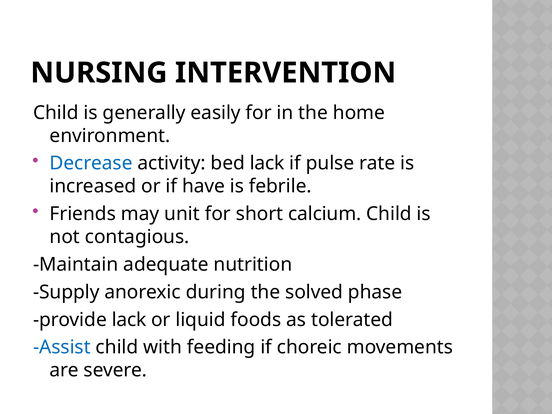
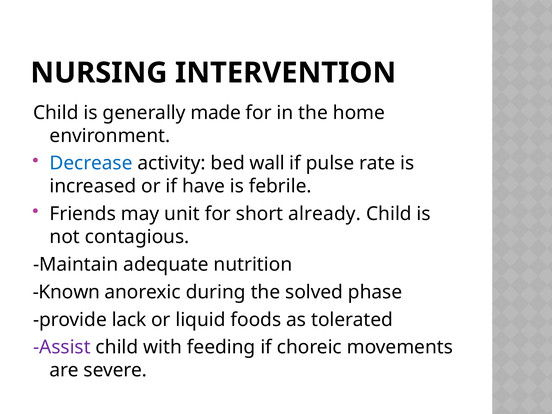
easily: easily -> made
bed lack: lack -> wall
calcium: calcium -> already
Supply: Supply -> Known
Assist colour: blue -> purple
